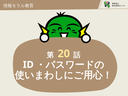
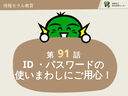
20: 20 -> 91
